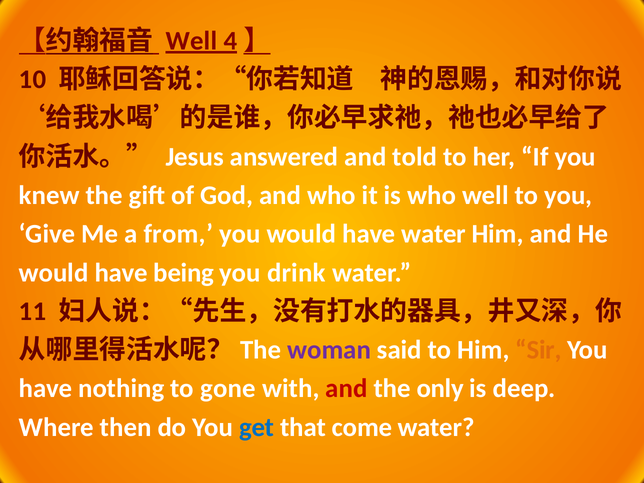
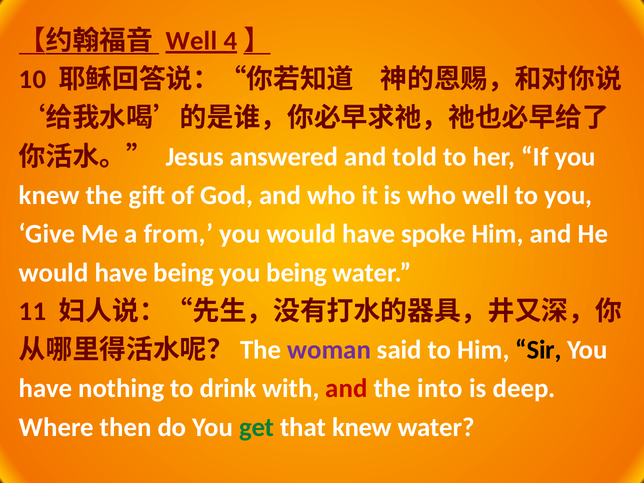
have water: water -> spoke
you drink: drink -> being
Sir colour: orange -> black
gone: gone -> drink
only: only -> into
get colour: blue -> green
that come: come -> knew
